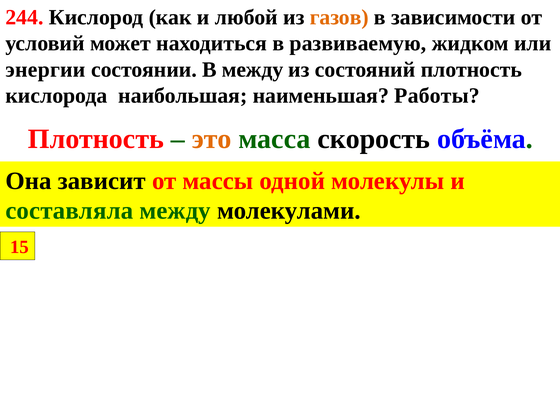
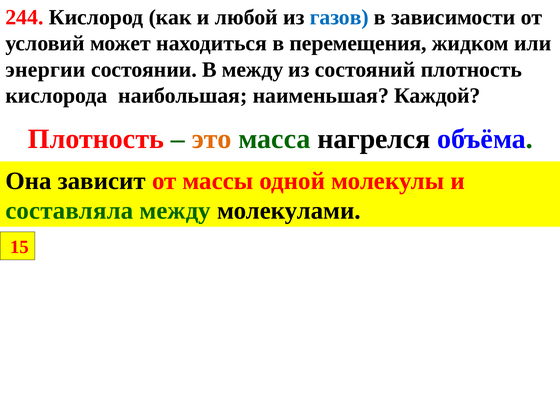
газов colour: orange -> blue
развиваемую: развиваемую -> перемещения
Работы: Работы -> Каждой
скорость: скорость -> нагрелся
